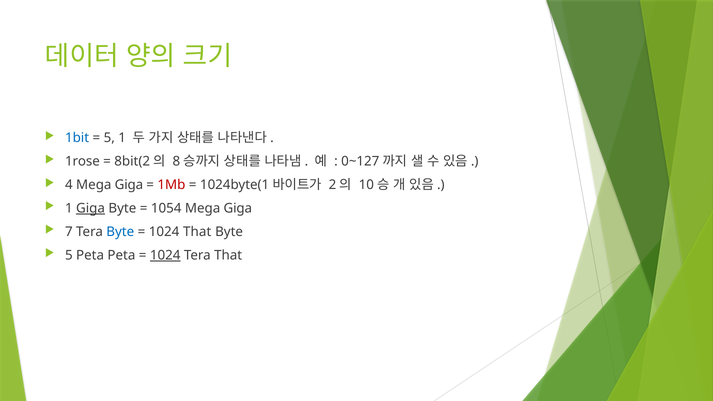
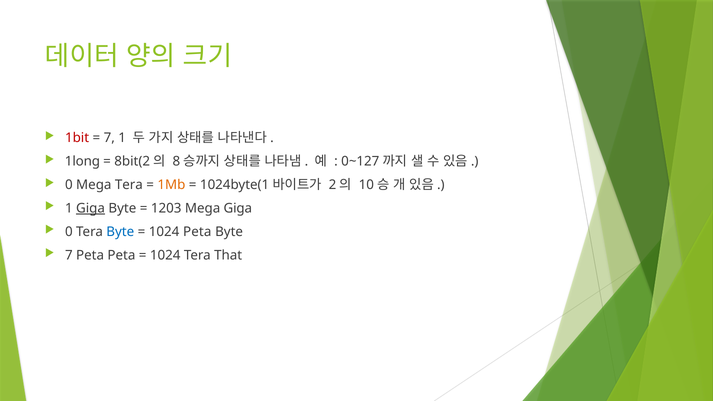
1bit colour: blue -> red
5 at (109, 138): 5 -> 7
1rose: 1rose -> 1long
4 at (69, 185): 4 -> 0
Giga at (129, 185): Giga -> Tera
1Mb colour: red -> orange
1054: 1054 -> 1203
7 at (69, 232): 7 -> 0
1024 That: That -> Peta
5 at (69, 255): 5 -> 7
1024 at (165, 255) underline: present -> none
